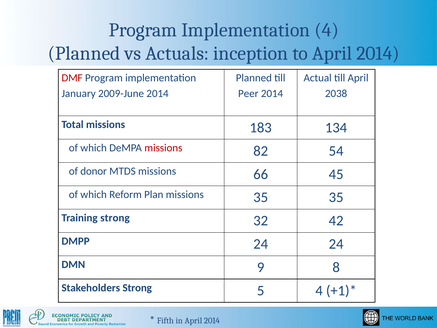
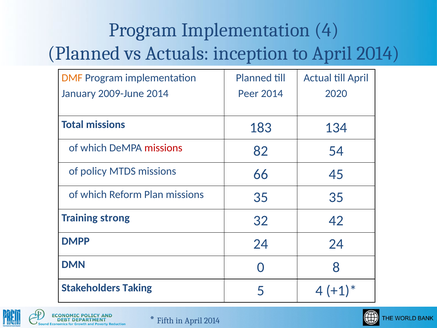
DMF colour: red -> orange
2038: 2038 -> 2020
donor: donor -> policy
9: 9 -> 0
Stakeholders Strong: Strong -> Taking
